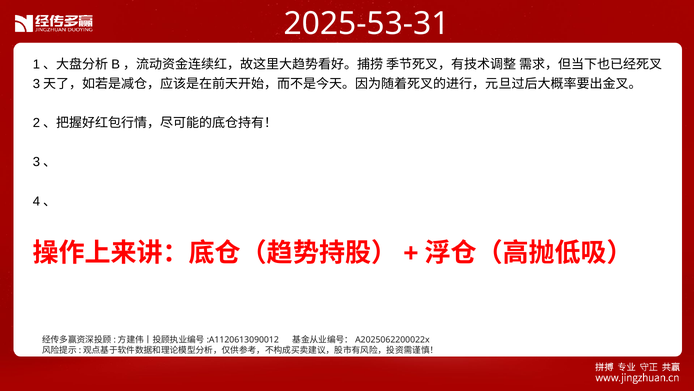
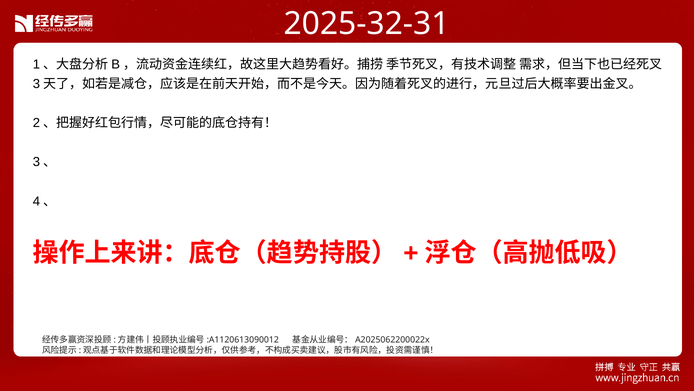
2025-53-31: 2025-53-31 -> 2025-32-31
